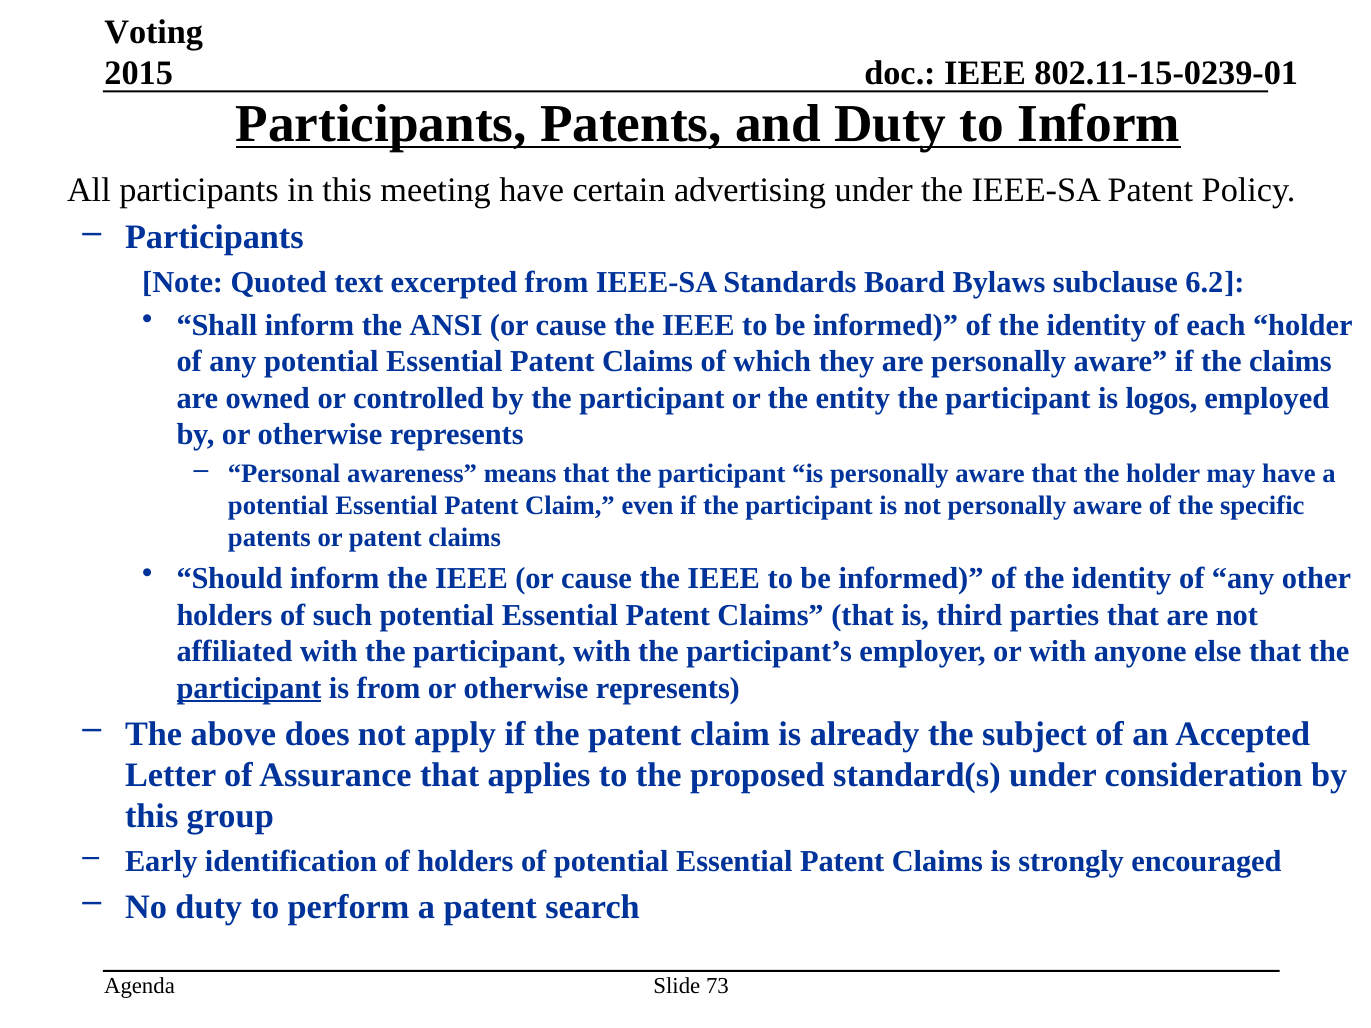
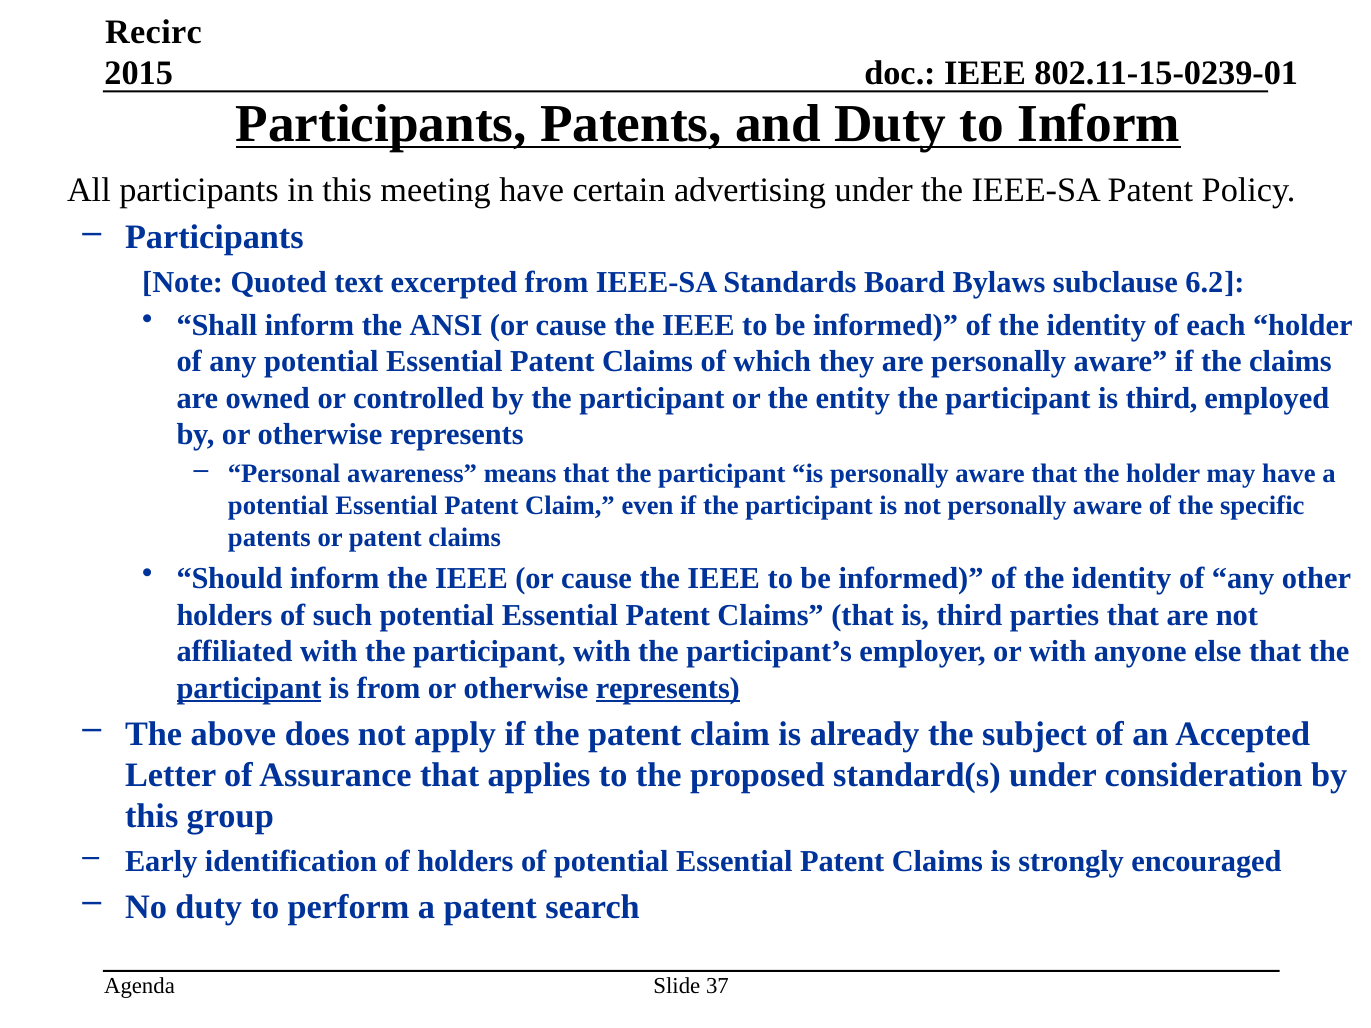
Voting: Voting -> Recirc
participant is logos: logos -> third
represents at (668, 688) underline: none -> present
73: 73 -> 37
